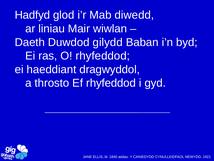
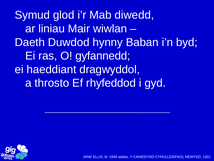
Hadfyd: Hadfyd -> Symud
gilydd: gilydd -> hynny
O rhyfeddod: rhyfeddod -> gyfannedd
